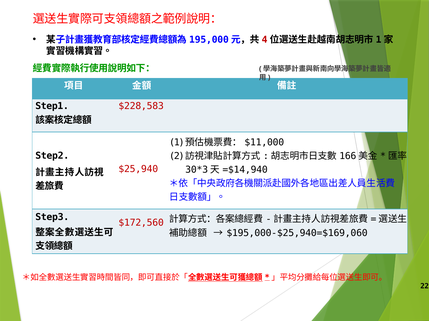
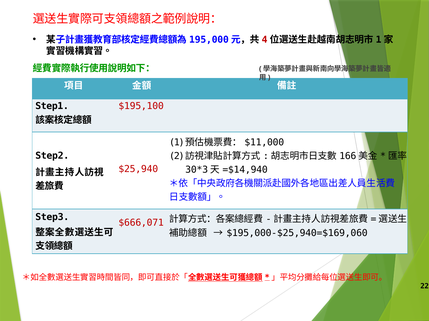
$228,583: $228,583 -> $195,100
$172,560: $172,560 -> $666,071
